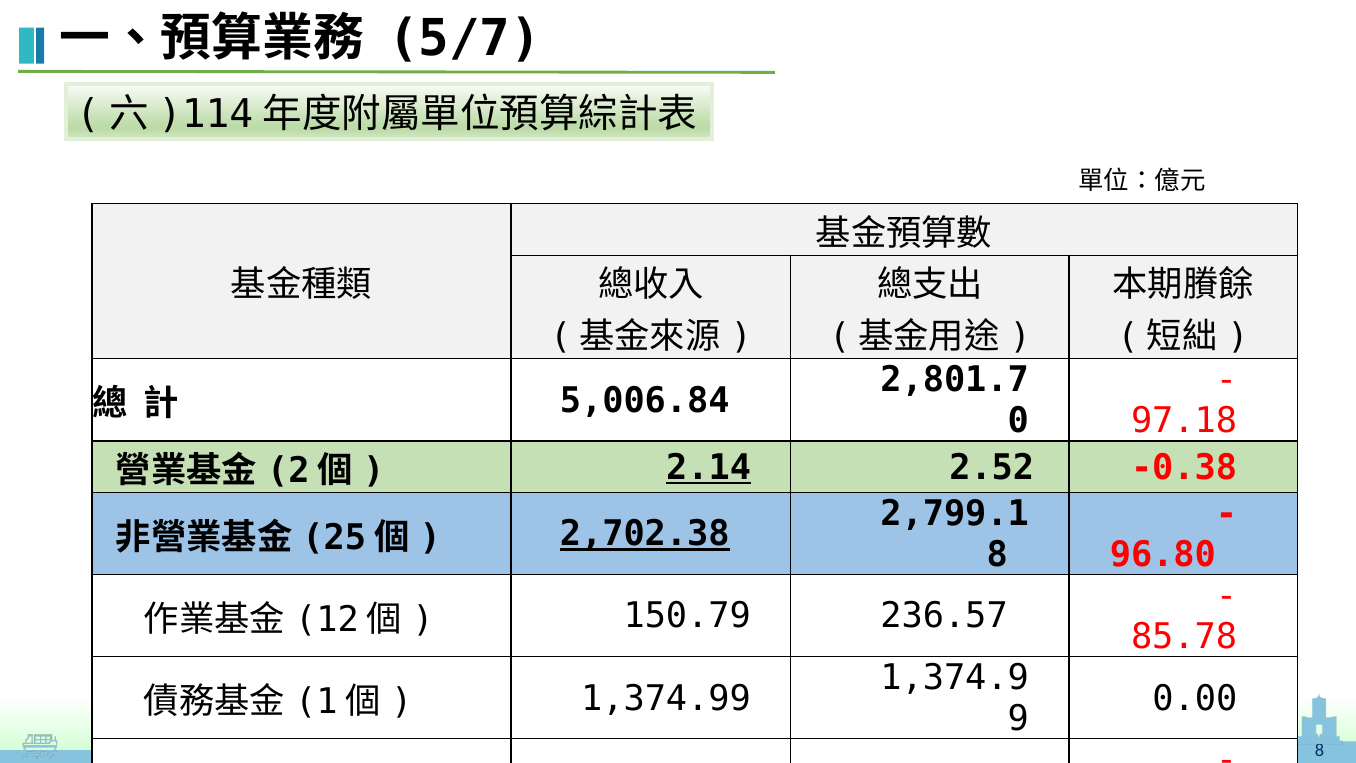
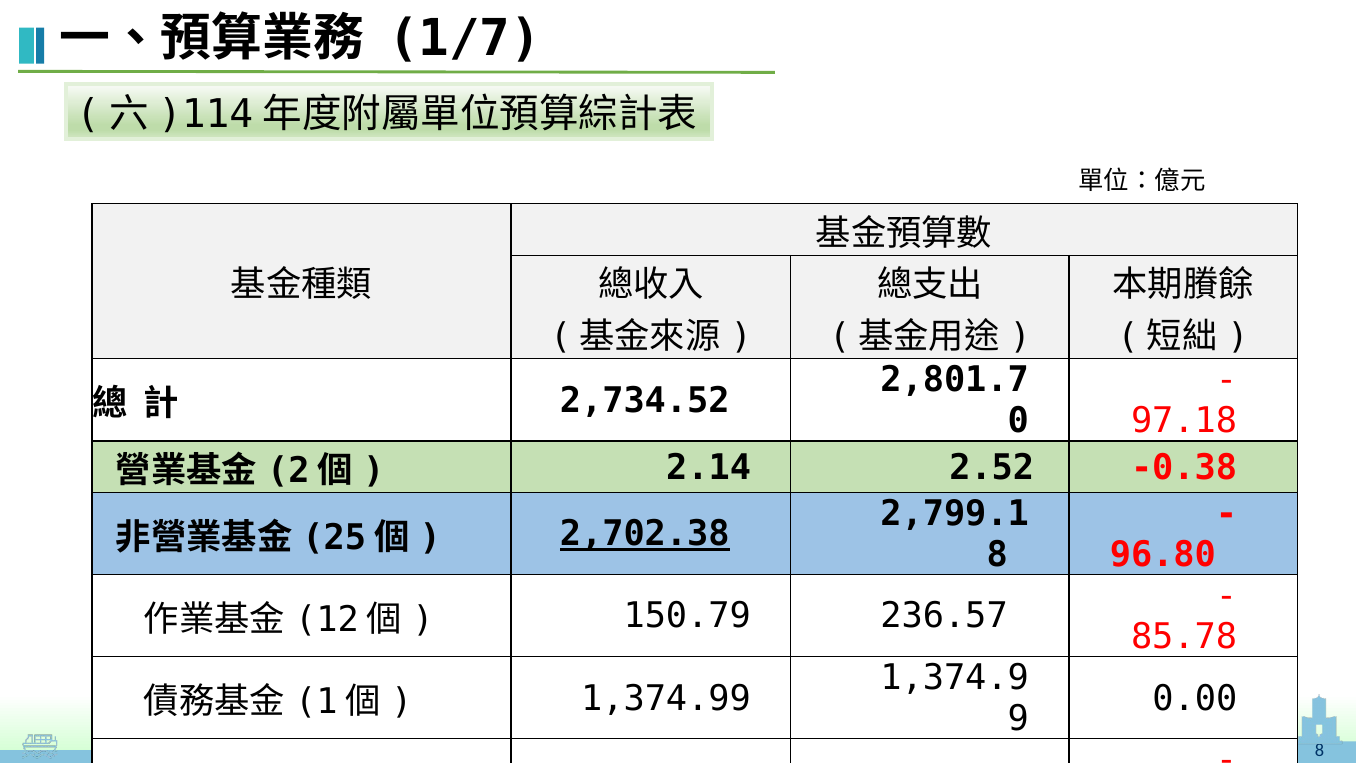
5/7: 5/7 -> 1/7
5,006.84: 5,006.84 -> 2,734.52
2.14 underline: present -> none
